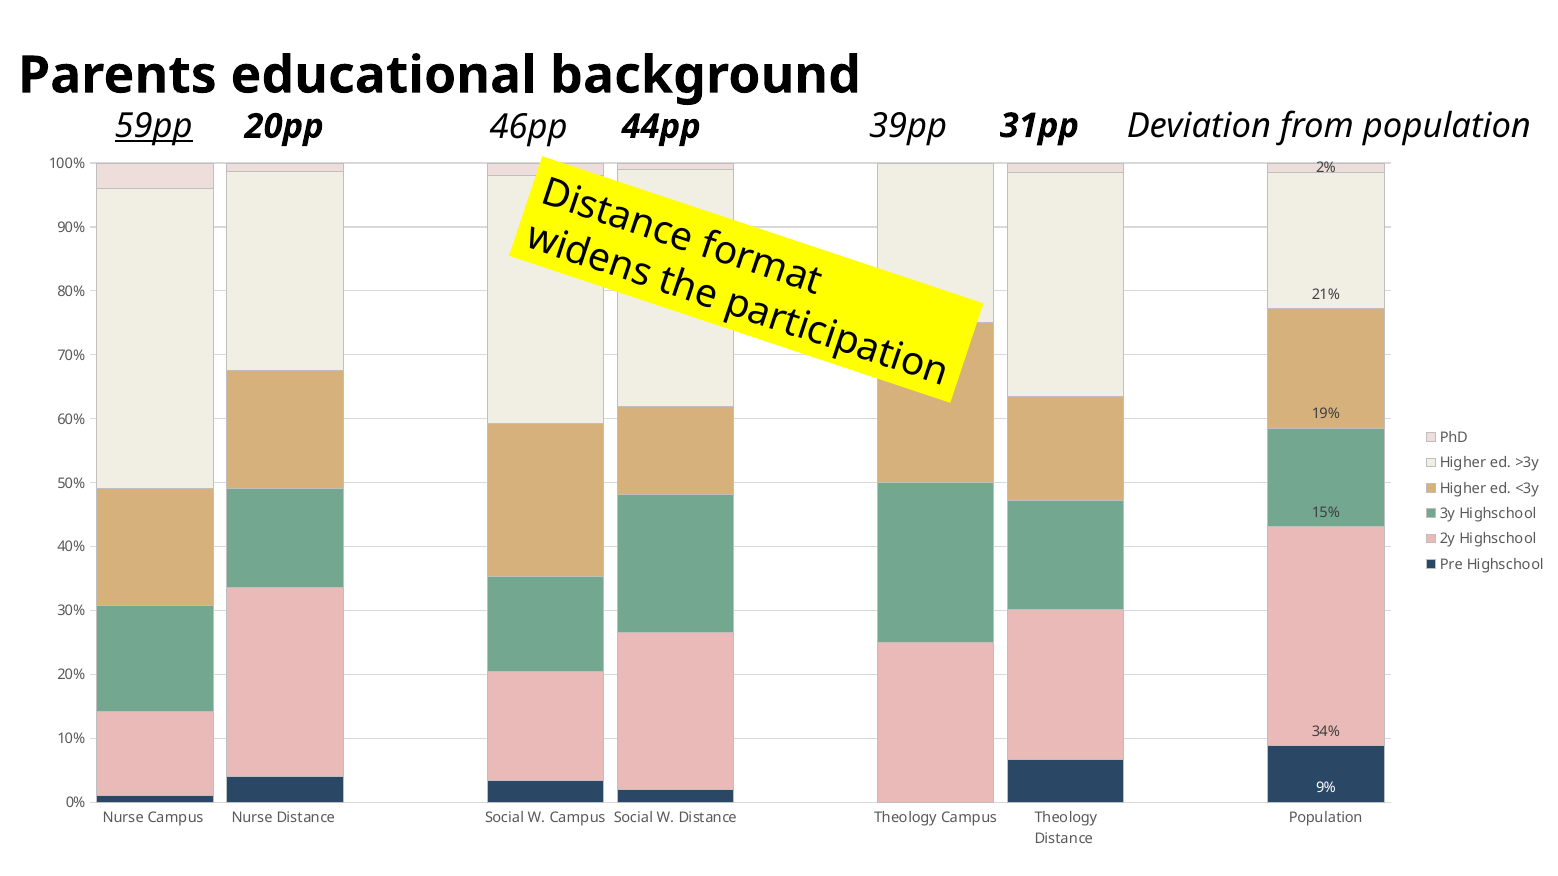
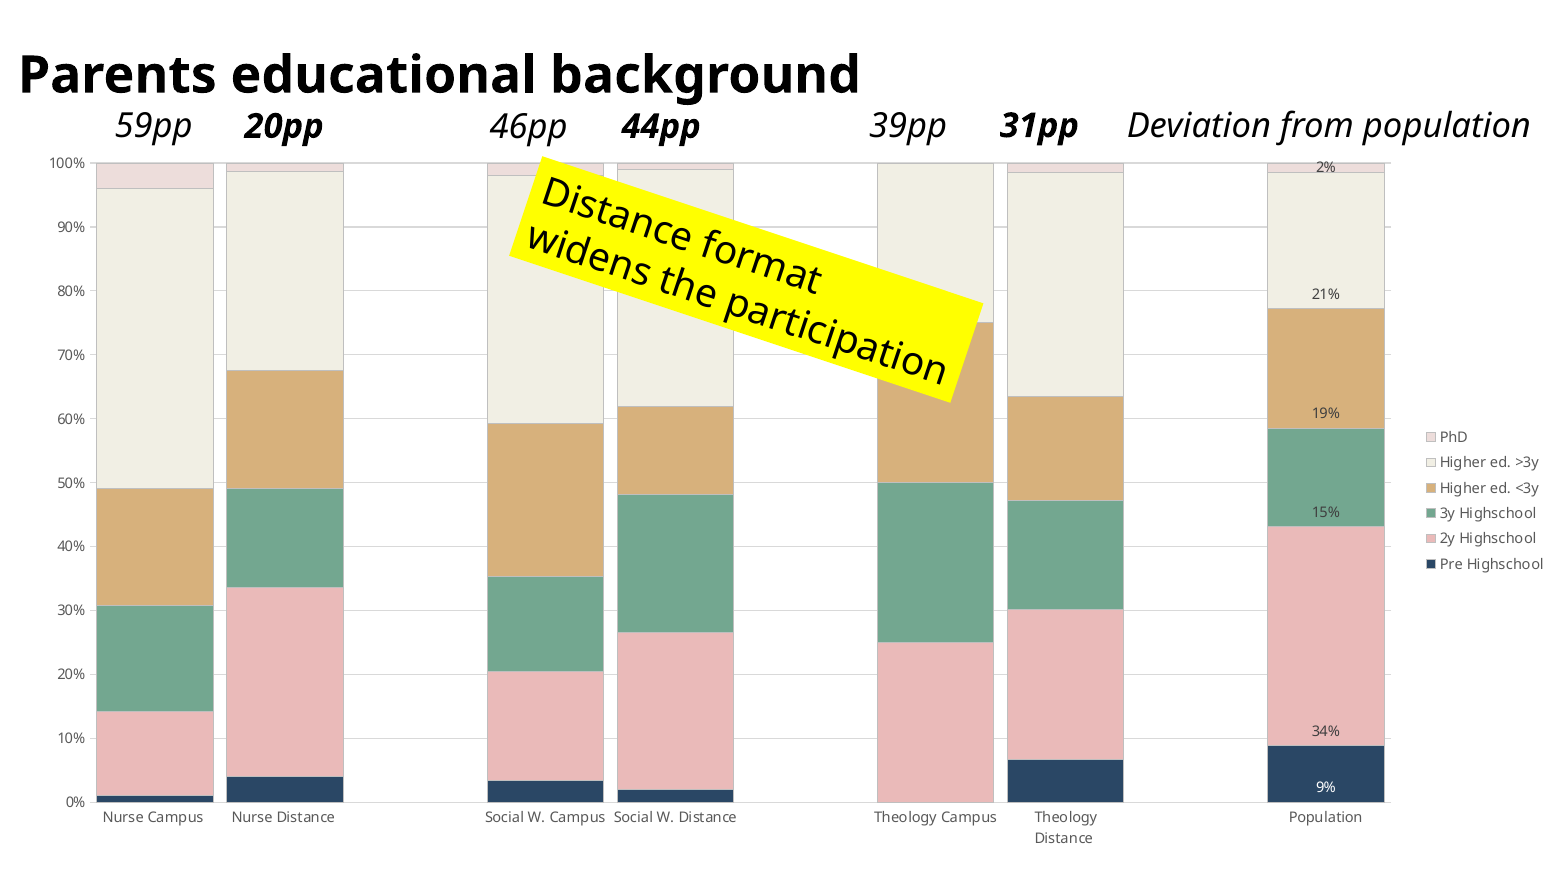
59pp underline: present -> none
